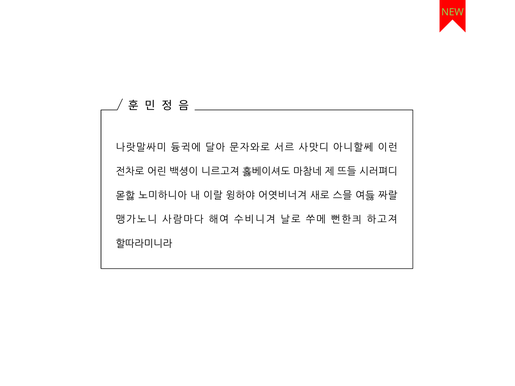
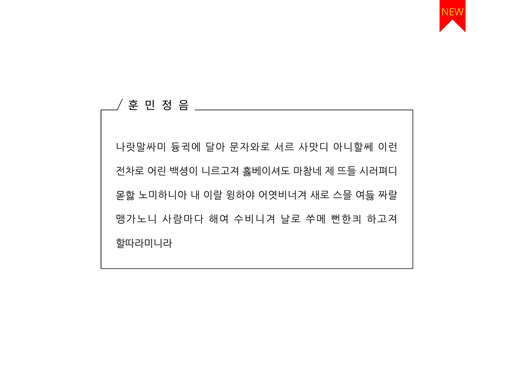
NEW colour: light green -> yellow
